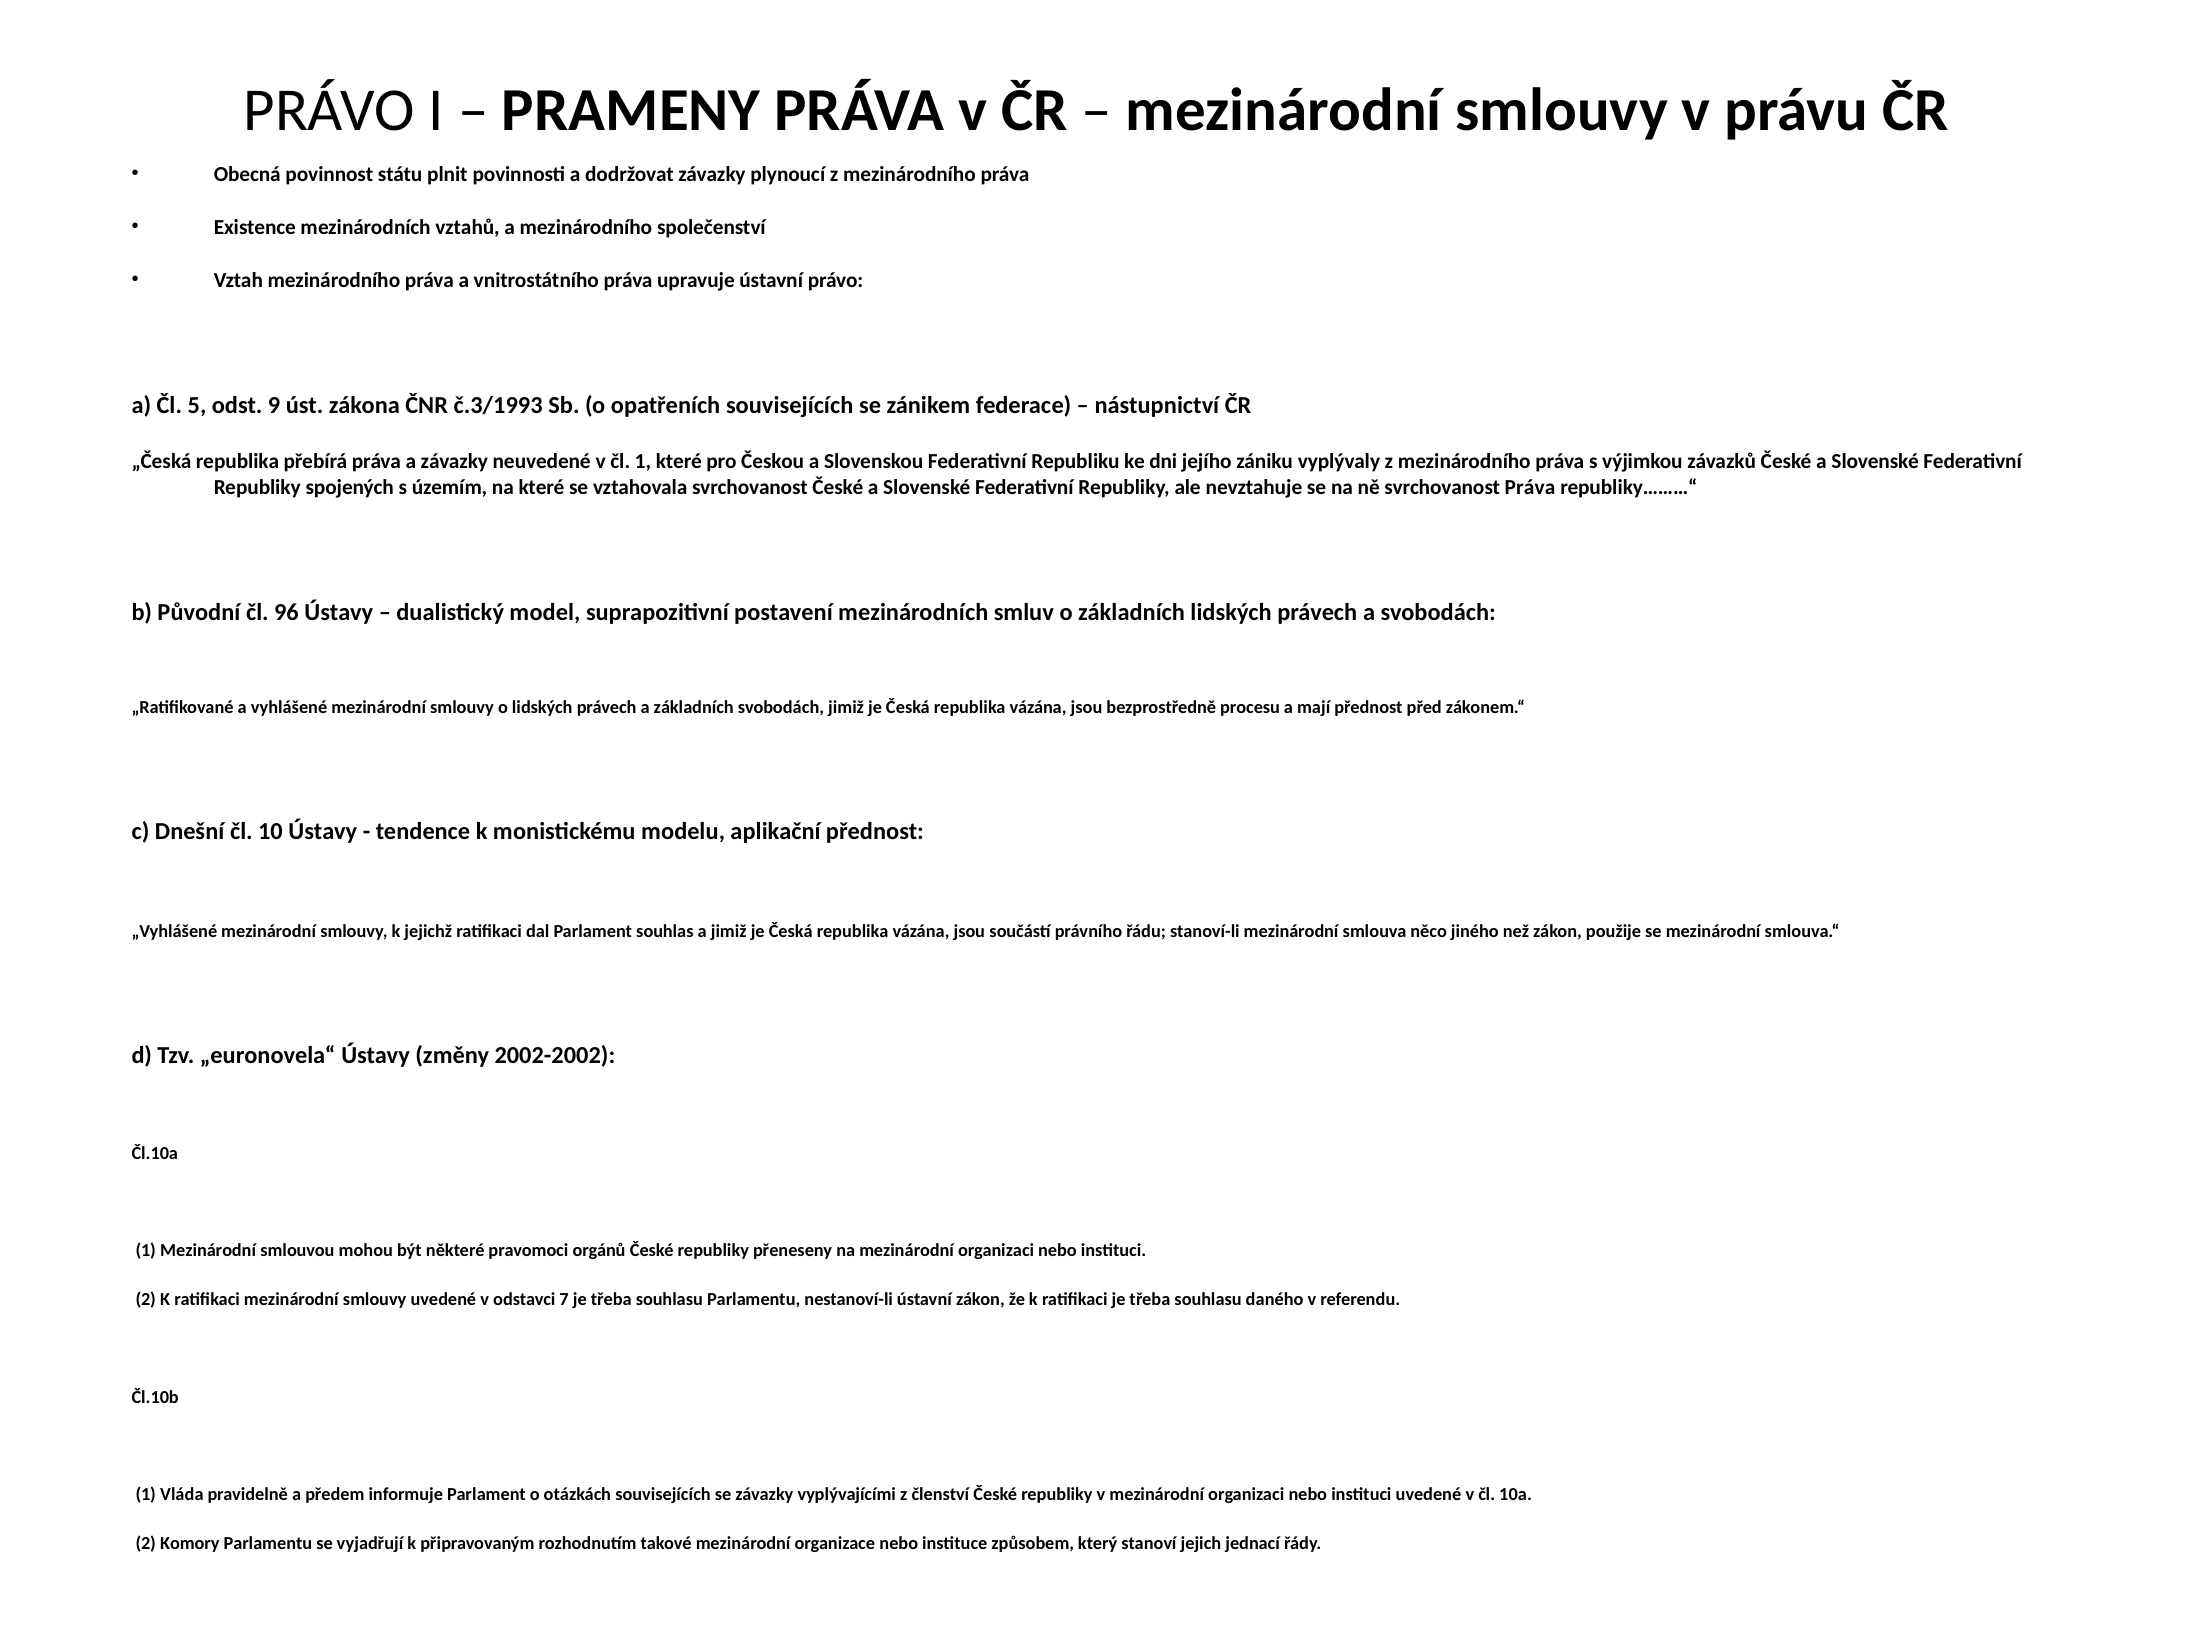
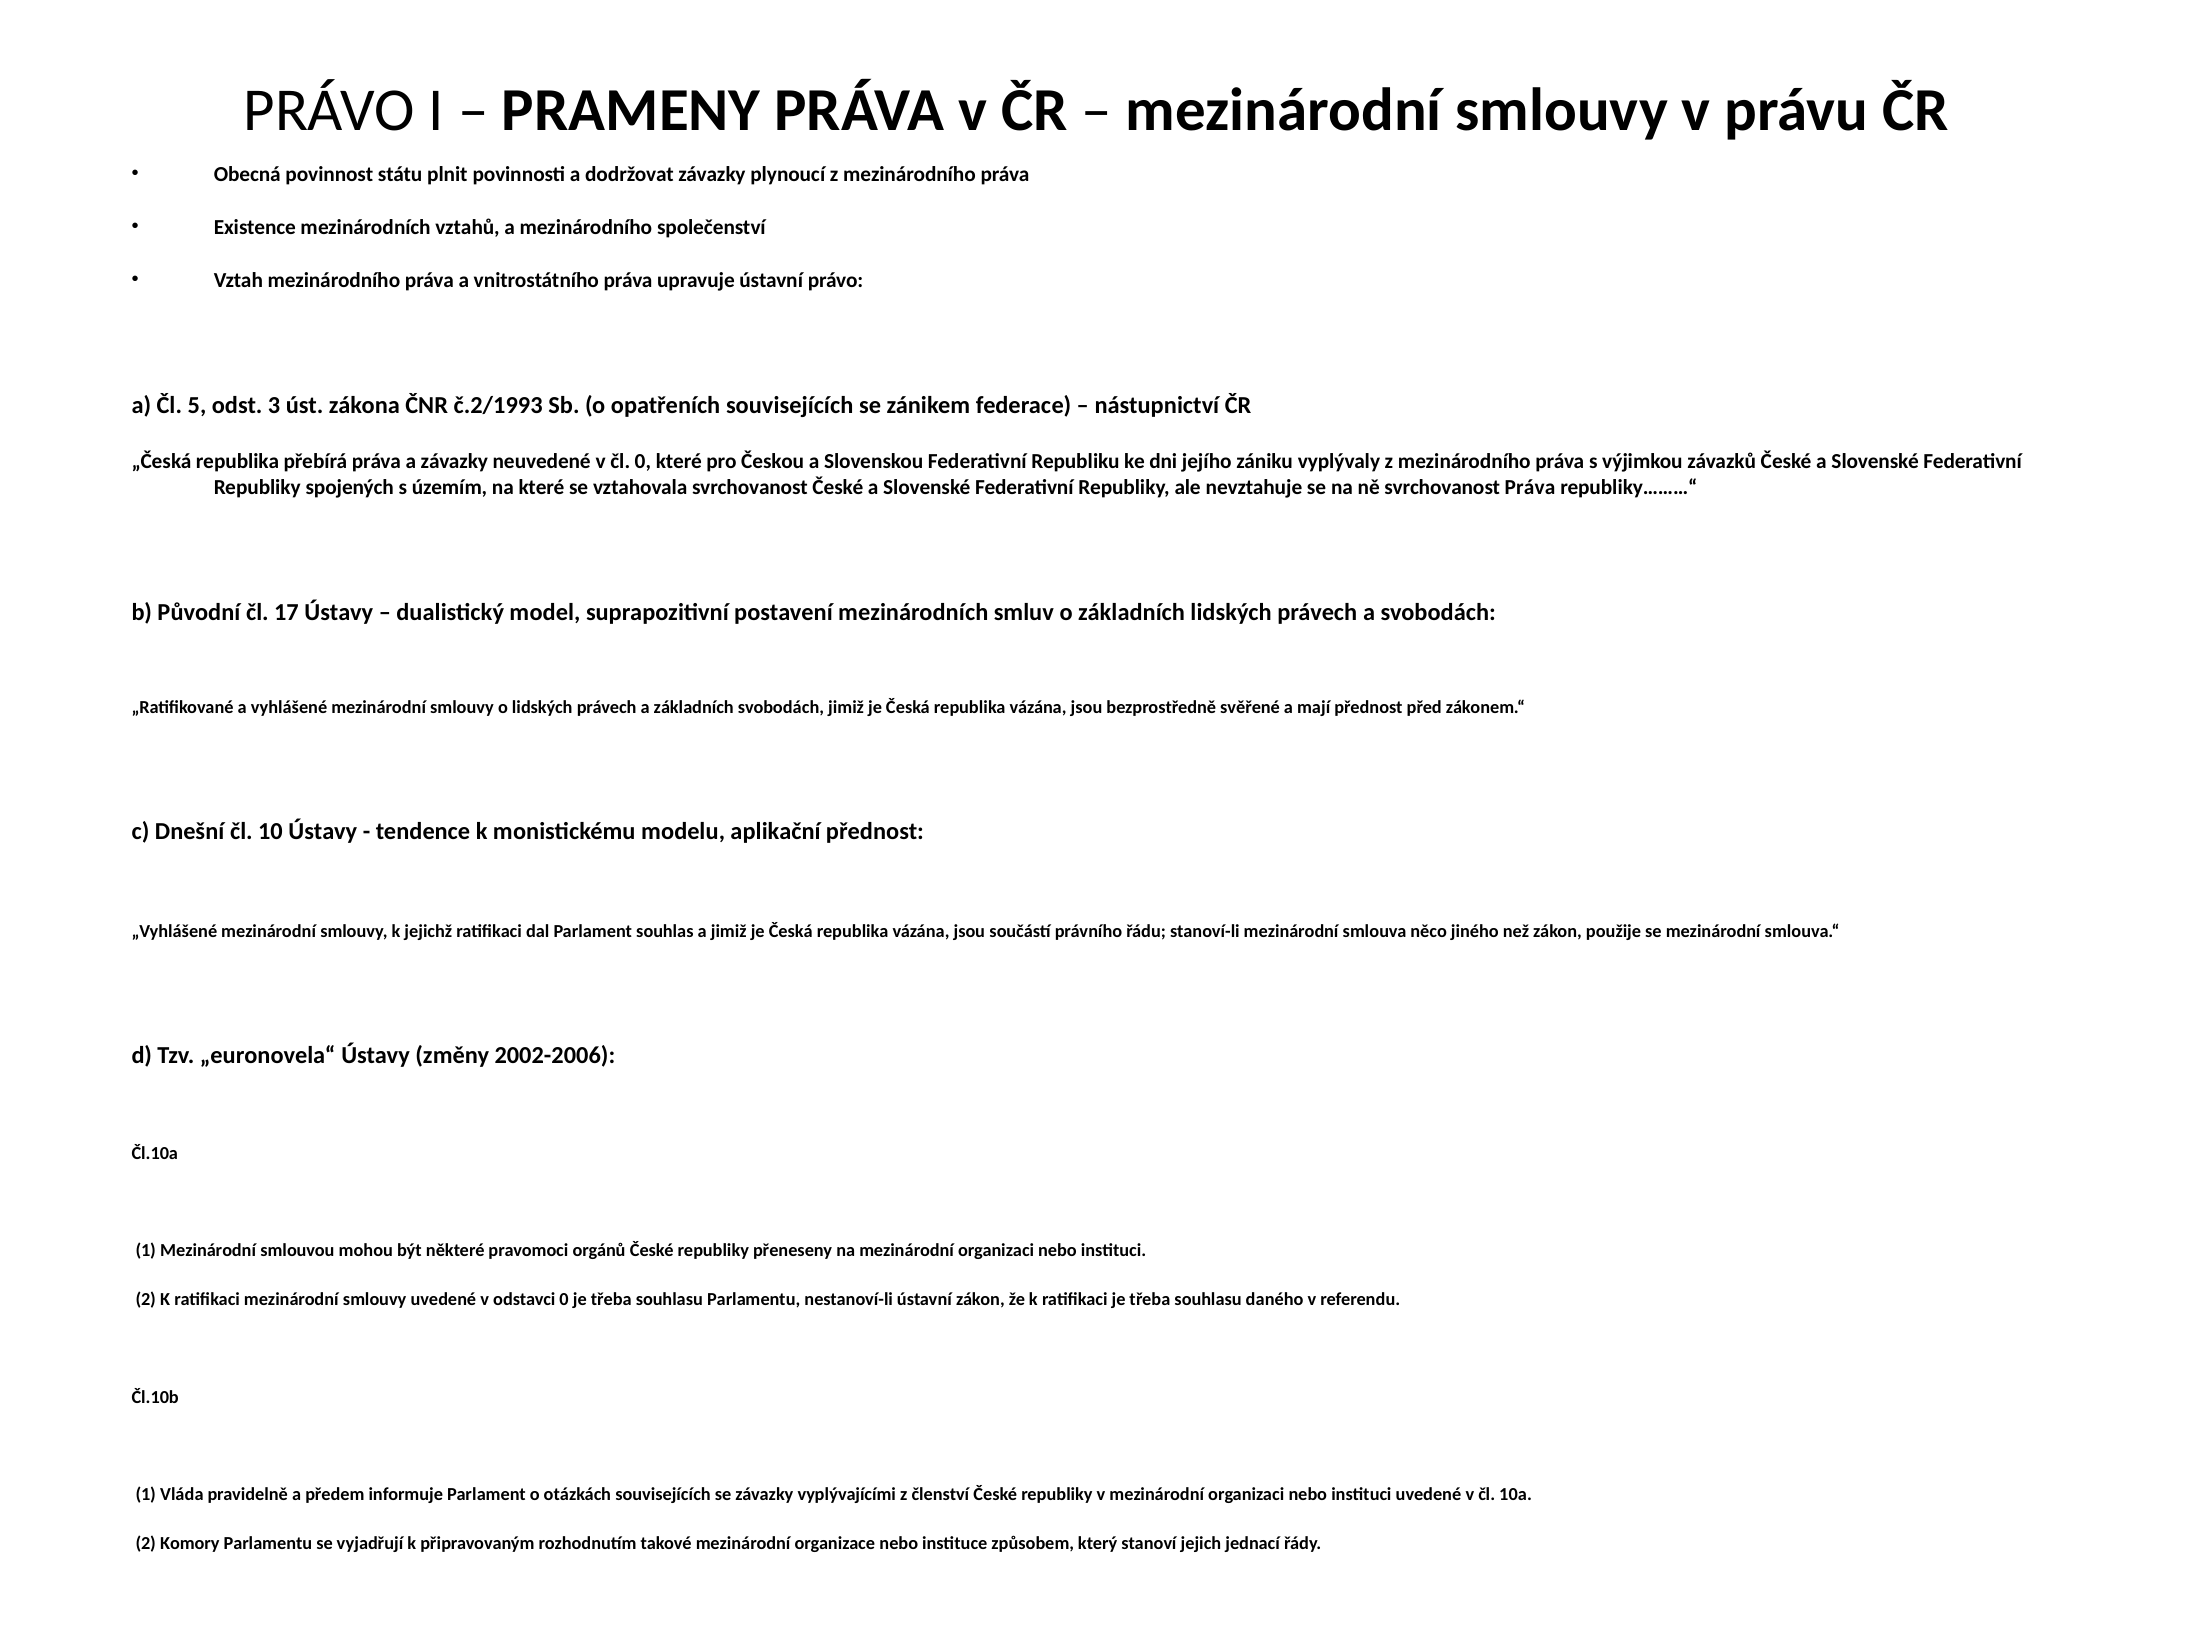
9: 9 -> 3
č.3/1993: č.3/1993 -> č.2/1993
čl 1: 1 -> 0
96: 96 -> 17
procesu: procesu -> svěřené
2002-2002: 2002-2002 -> 2002-2006
odstavci 7: 7 -> 0
